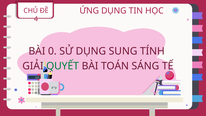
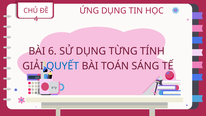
0: 0 -> 6
SUNG: SUNG -> TỪNG
QUYẾT colour: green -> blue
